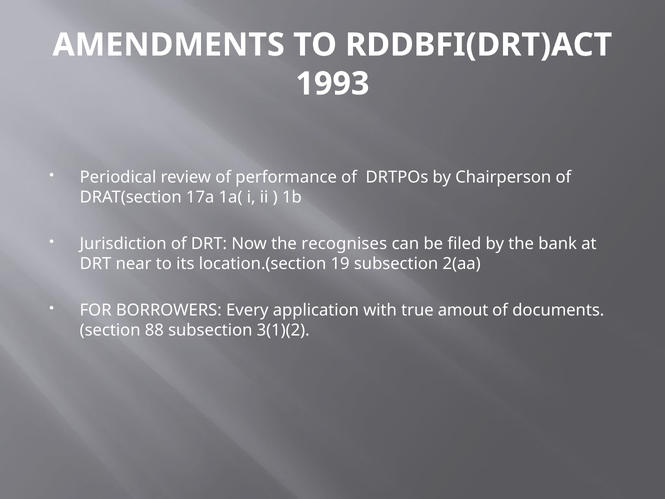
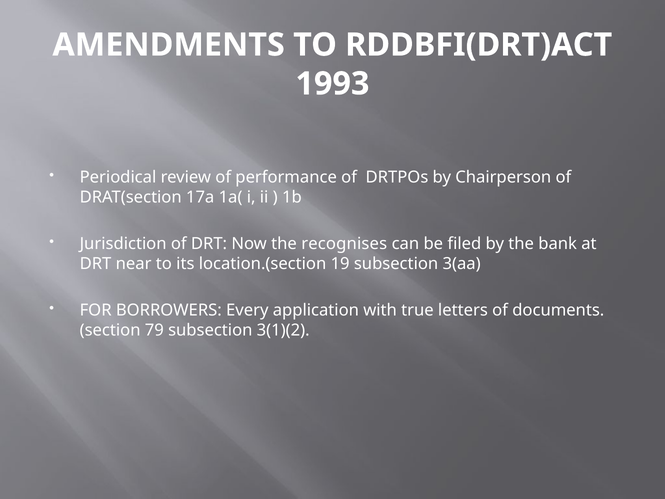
2(aa: 2(aa -> 3(aa
amout: amout -> letters
88: 88 -> 79
